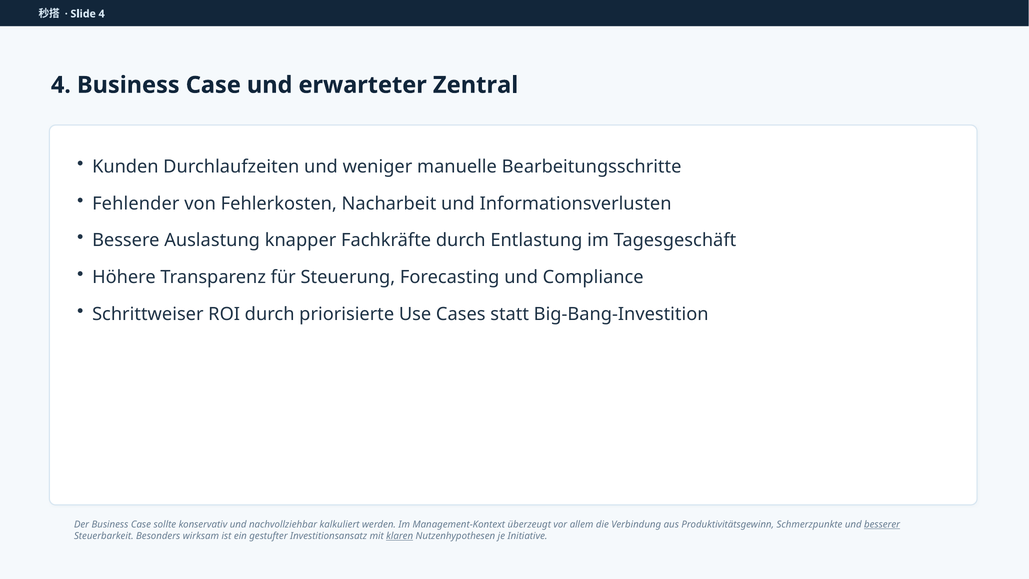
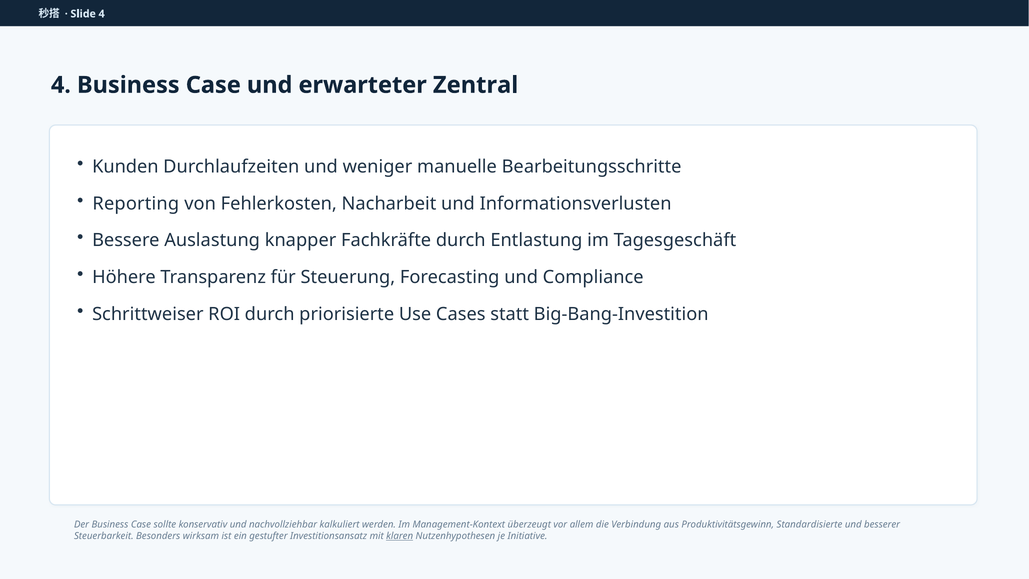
Fehlender: Fehlender -> Reporting
Schmerzpunkte: Schmerzpunkte -> Standardisierte
besserer underline: present -> none
